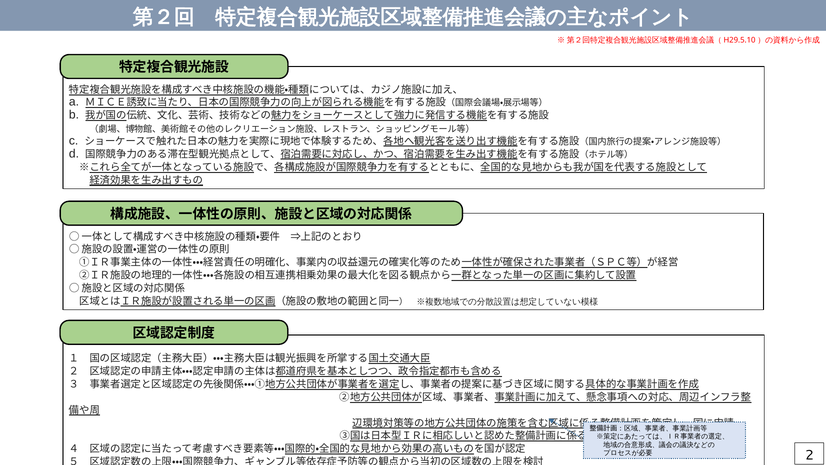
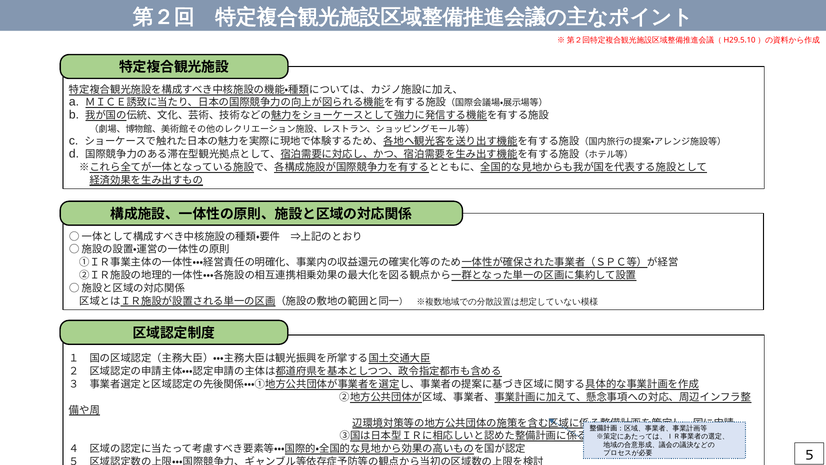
2: 2 -> 5
